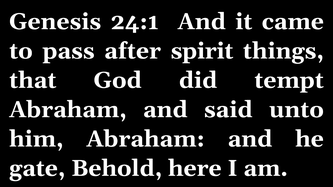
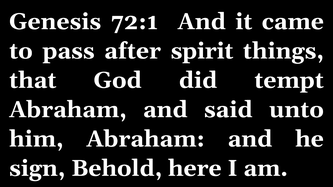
24:1: 24:1 -> 72:1
gate: gate -> sign
